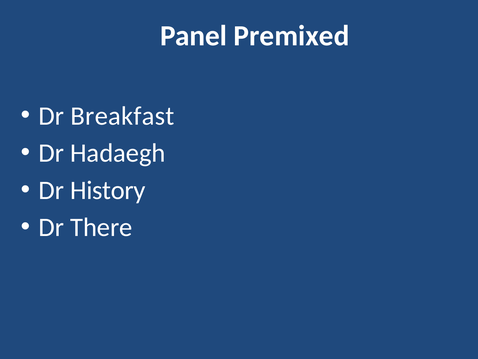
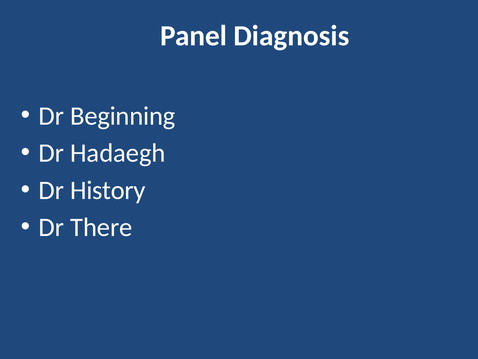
Premixed: Premixed -> Diagnosis
Breakfast: Breakfast -> Beginning
